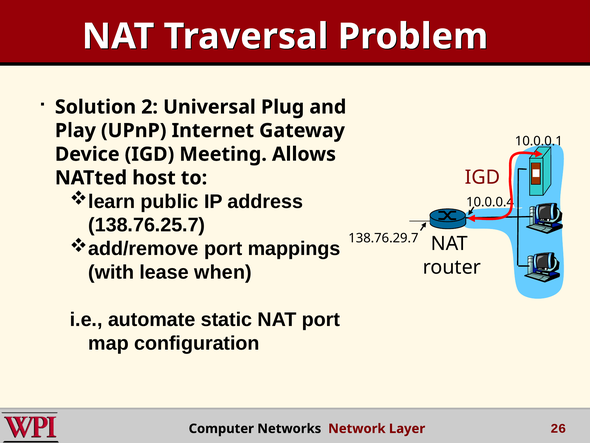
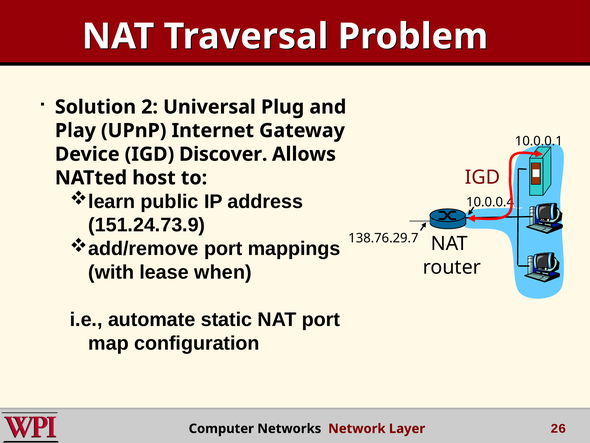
Meeting: Meeting -> Discover
138.76.25.7: 138.76.25.7 -> 151.24.73.9
